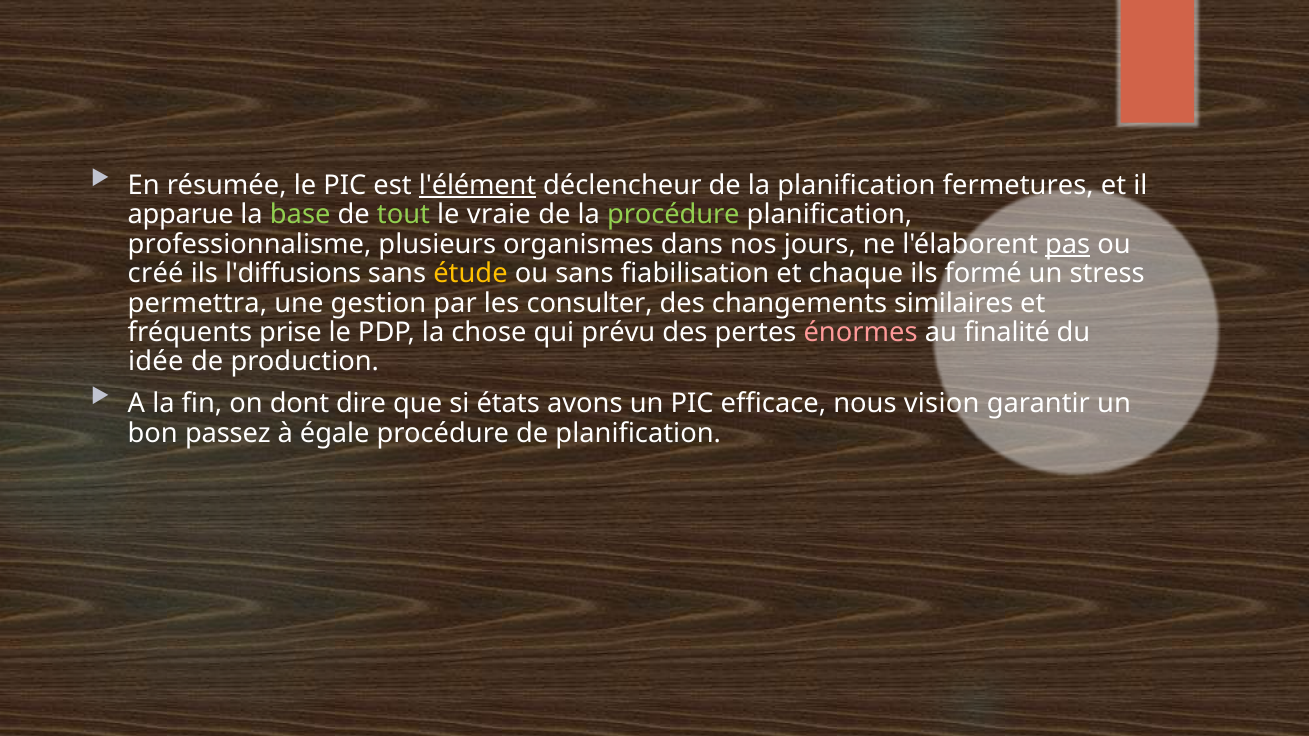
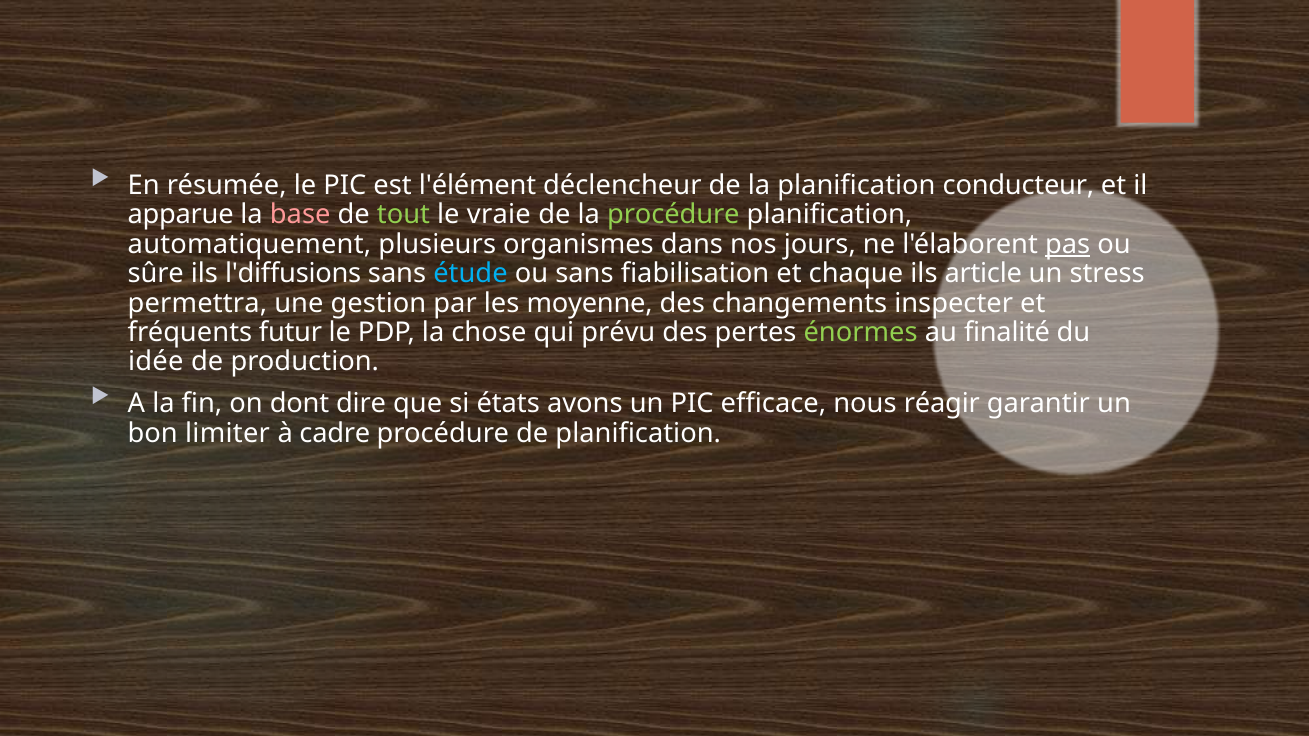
l'élément underline: present -> none
fermetures: fermetures -> conducteur
base colour: light green -> pink
professionnalisme: professionnalisme -> automatiquement
créé: créé -> sûre
étude colour: yellow -> light blue
formé: formé -> article
consulter: consulter -> moyenne
similaires: similaires -> inspecter
prise: prise -> futur
énormes colour: pink -> light green
vision: vision -> réagir
passez: passez -> limiter
égale: égale -> cadre
